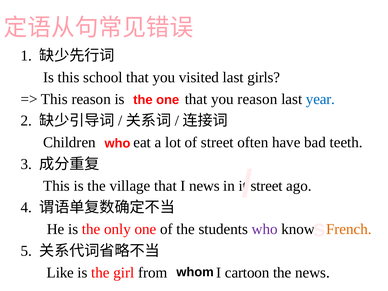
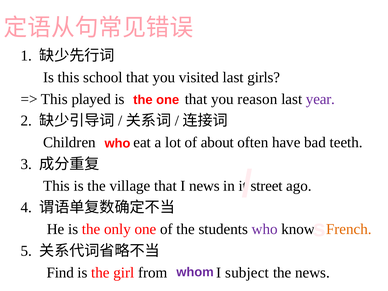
This reason: reason -> played
year colour: blue -> purple
of street: street -> about
Like: Like -> Find
cartoon: cartoon -> subject
whom colour: black -> purple
